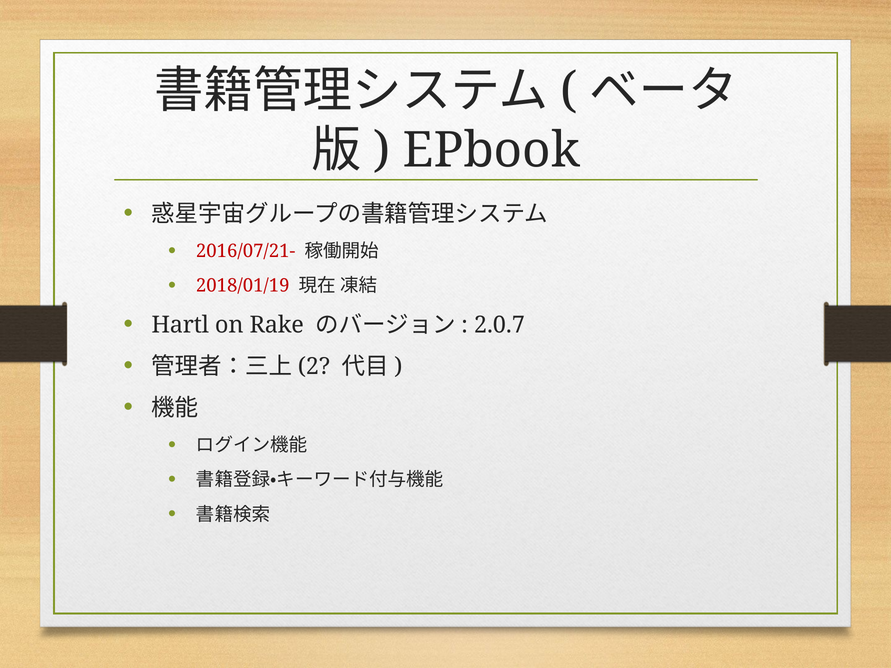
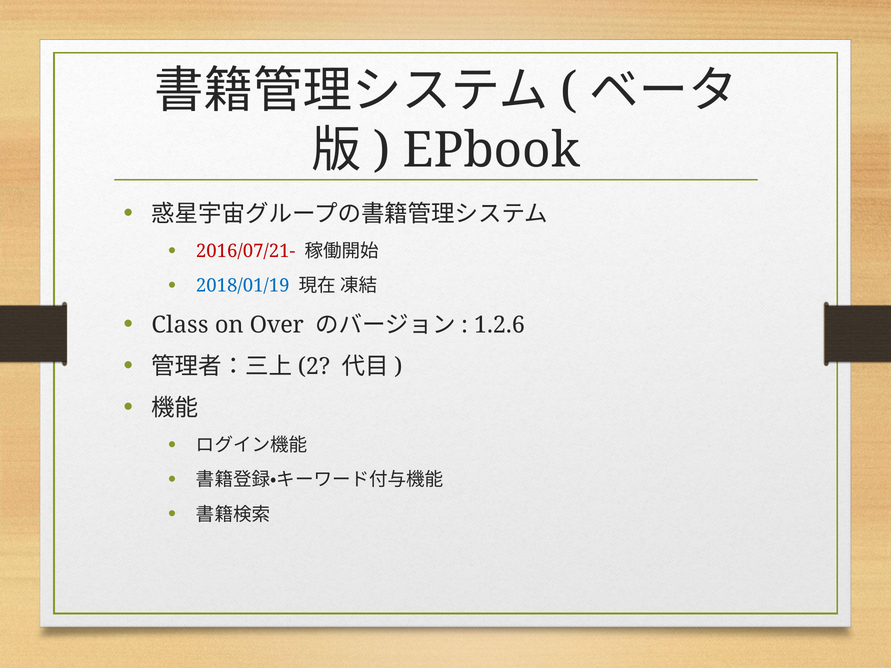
2018/01/19 colour: red -> blue
Hartl: Hartl -> Class
Rake: Rake -> Over
2.0.7: 2.0.7 -> 1.2.6
